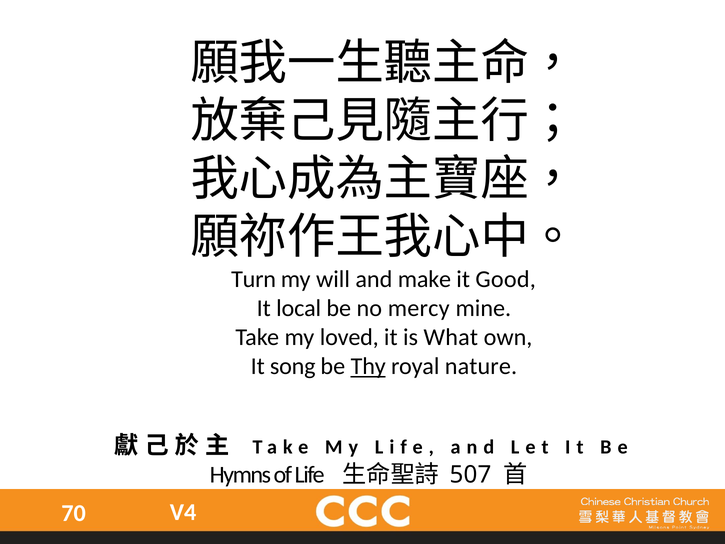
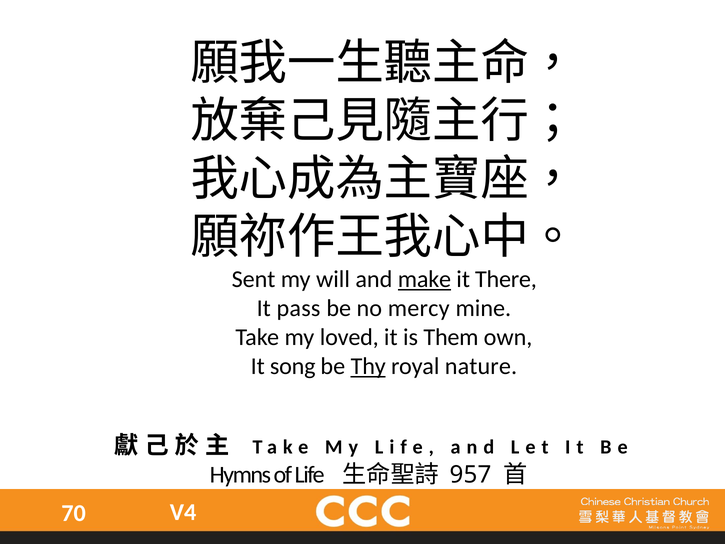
Turn: Turn -> Sent
make underline: none -> present
Good: Good -> There
local: local -> pass
What: What -> Them
507: 507 -> 957
